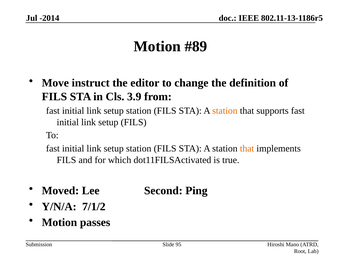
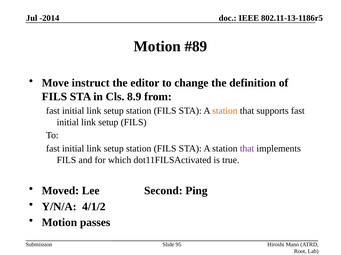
3.9: 3.9 -> 8.9
that at (247, 149) colour: orange -> purple
7/1/2: 7/1/2 -> 4/1/2
